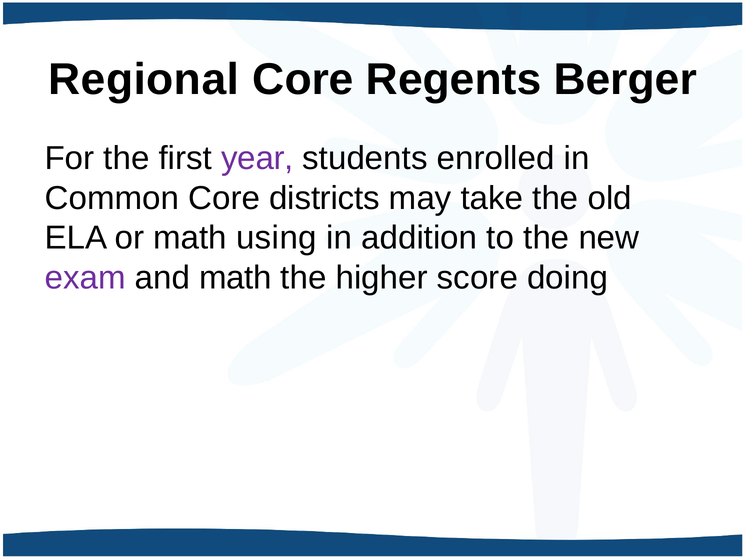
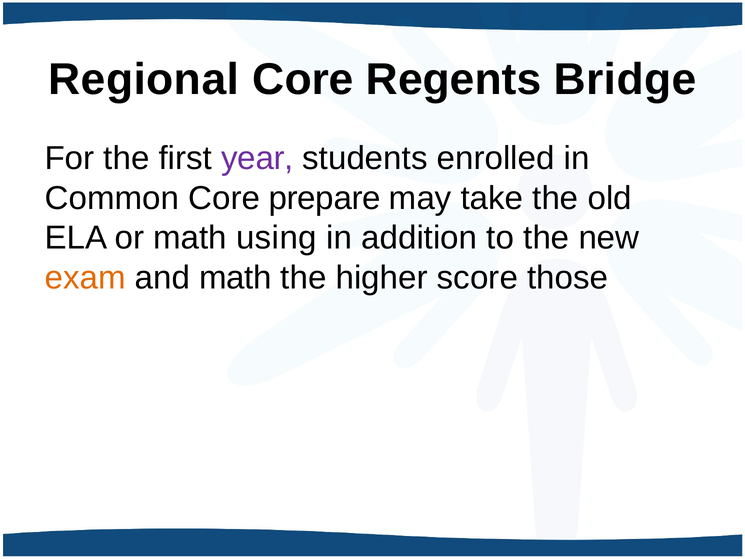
Berger: Berger -> Bridge
districts: districts -> prepare
exam colour: purple -> orange
doing: doing -> those
